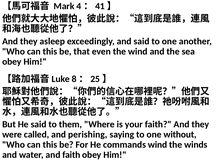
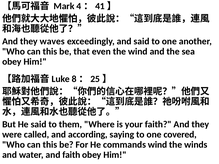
asleep: asleep -> waves
perishing: perishing -> according
without: without -> covered
